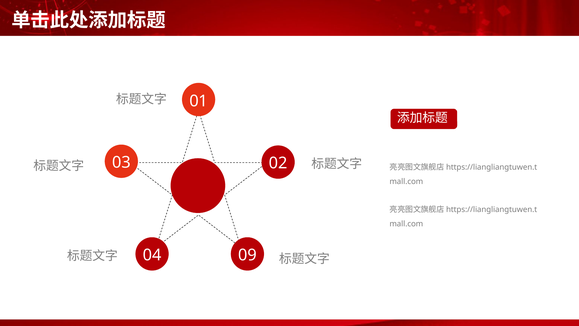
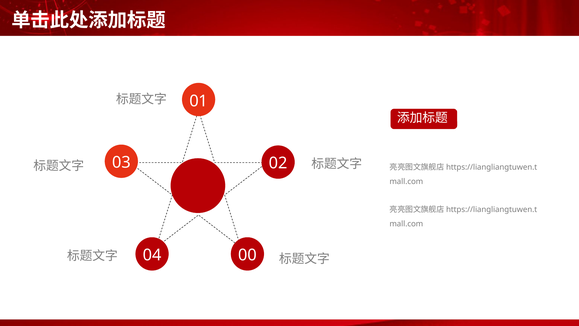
09: 09 -> 00
